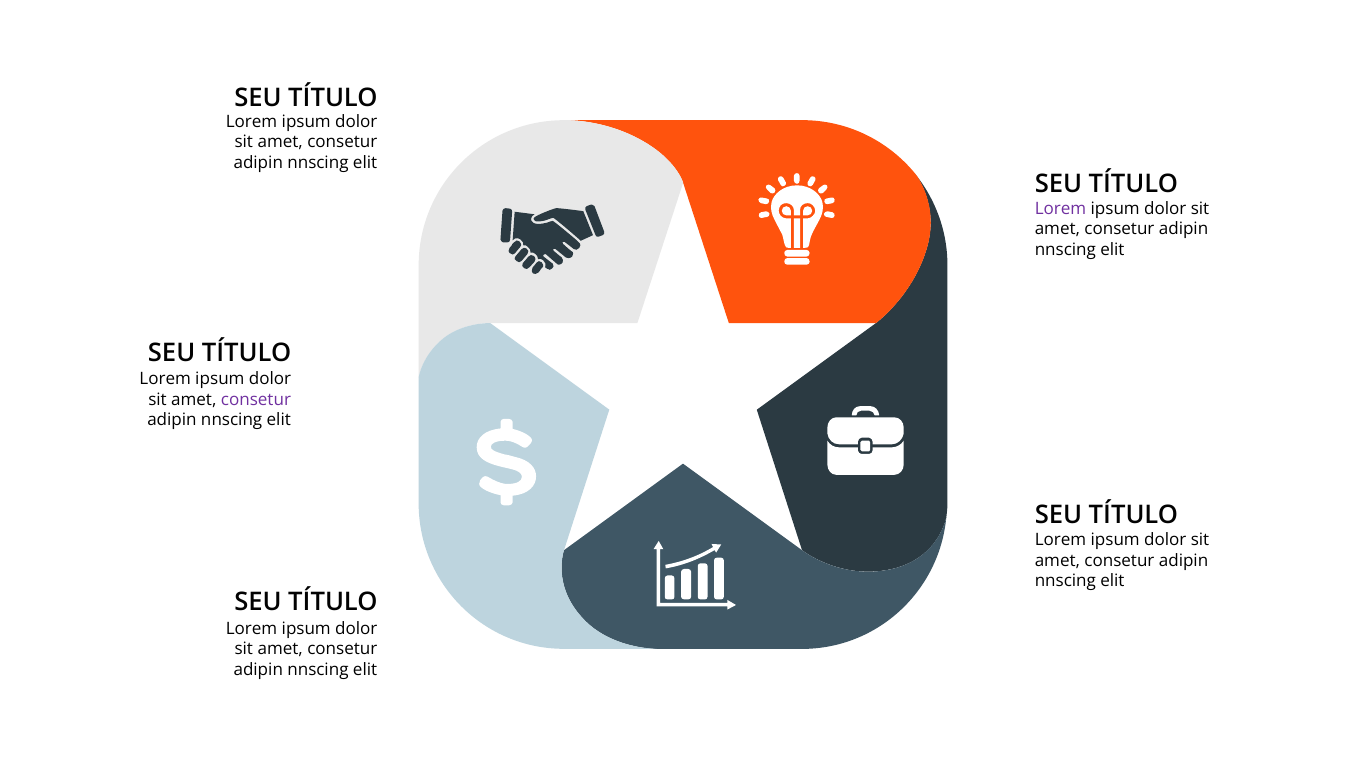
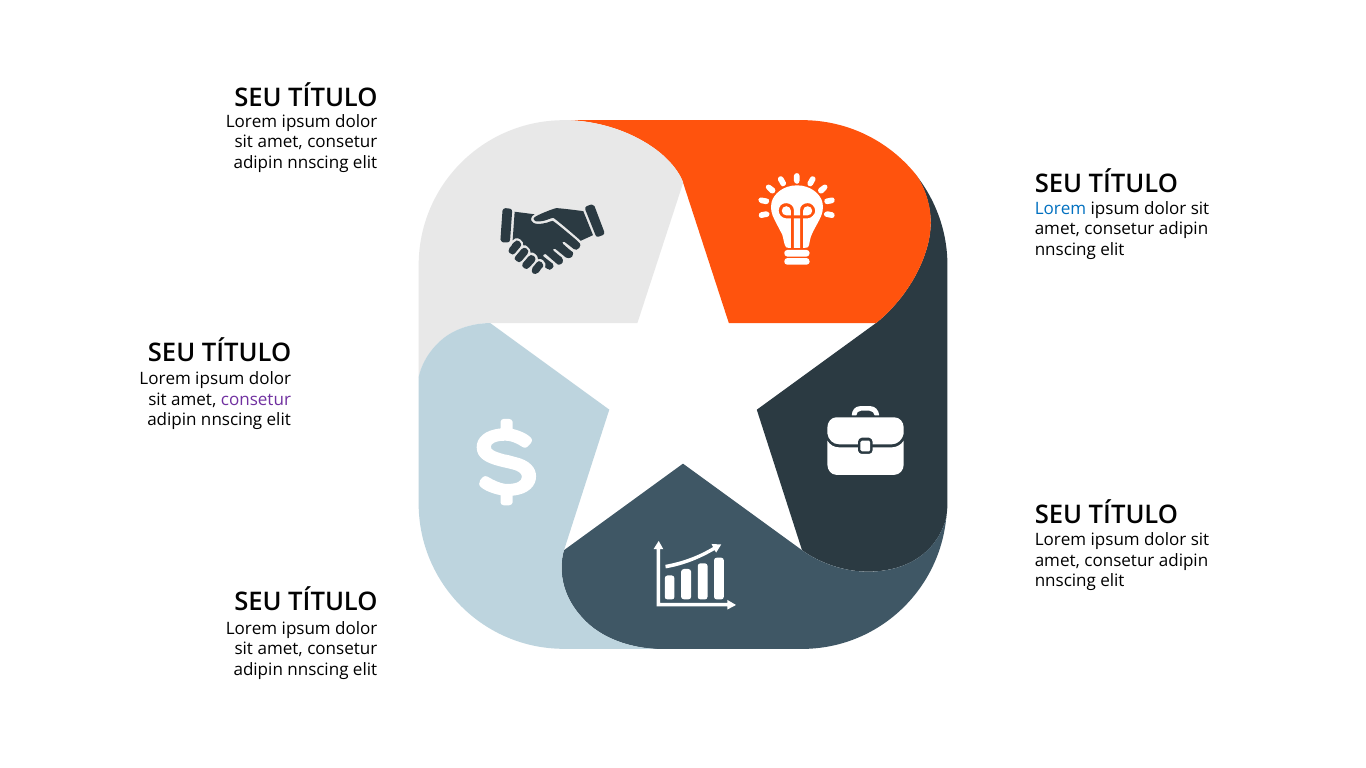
Lorem at (1060, 209) colour: purple -> blue
